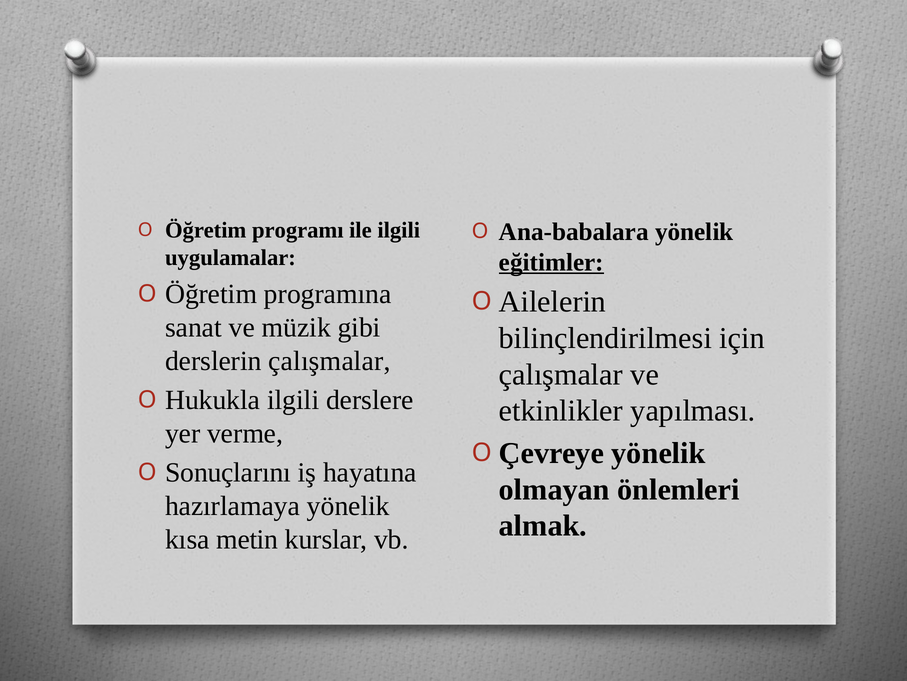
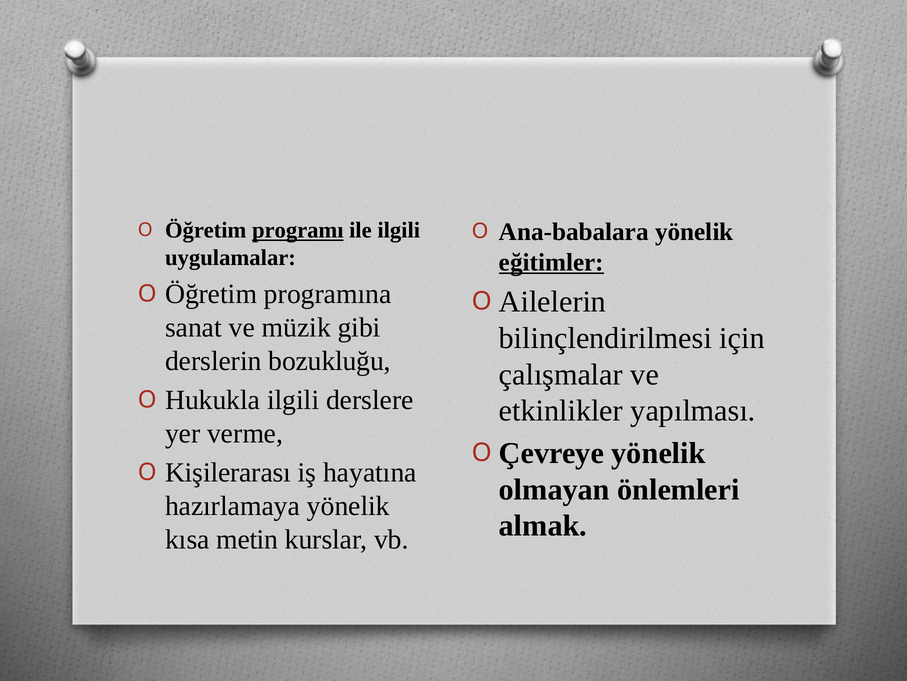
programı underline: none -> present
derslerin çalışmalar: çalışmalar -> bozukluğu
Sonuçlarını: Sonuçlarını -> Kişilerarası
